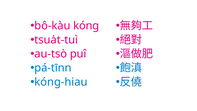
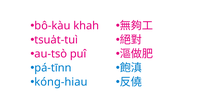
kóng: kóng -> khah
